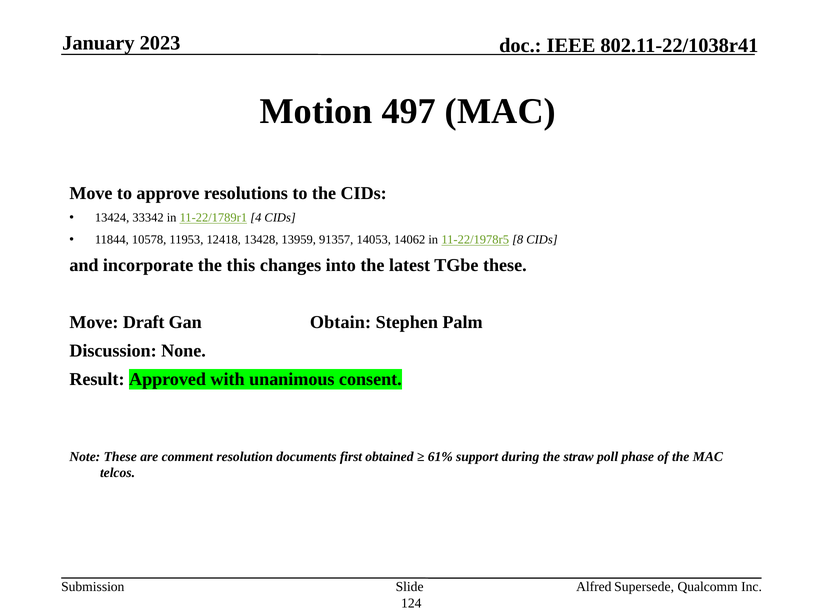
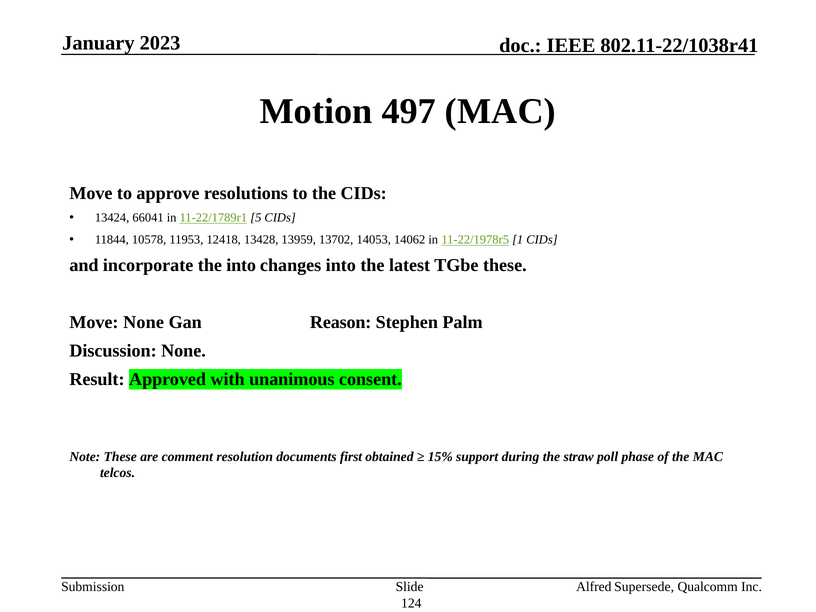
33342: 33342 -> 66041
4: 4 -> 5
91357: 91357 -> 13702
8: 8 -> 1
the this: this -> into
Move Draft: Draft -> None
Obtain: Obtain -> Reason
61%: 61% -> 15%
